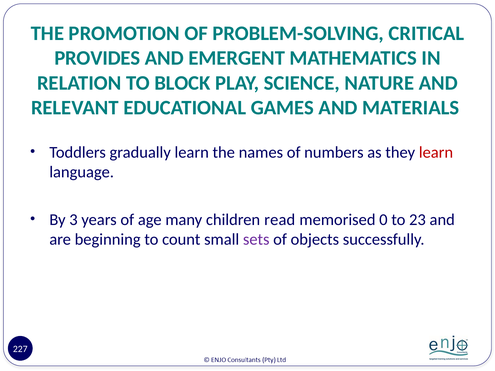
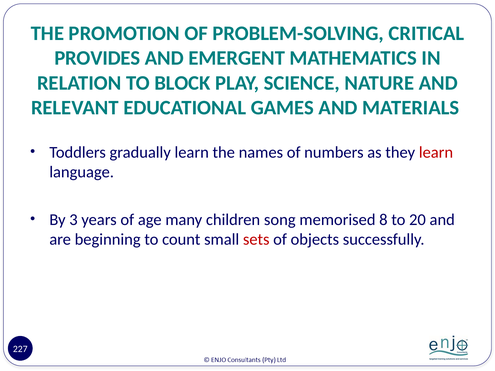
read: read -> song
0: 0 -> 8
23: 23 -> 20
sets colour: purple -> red
